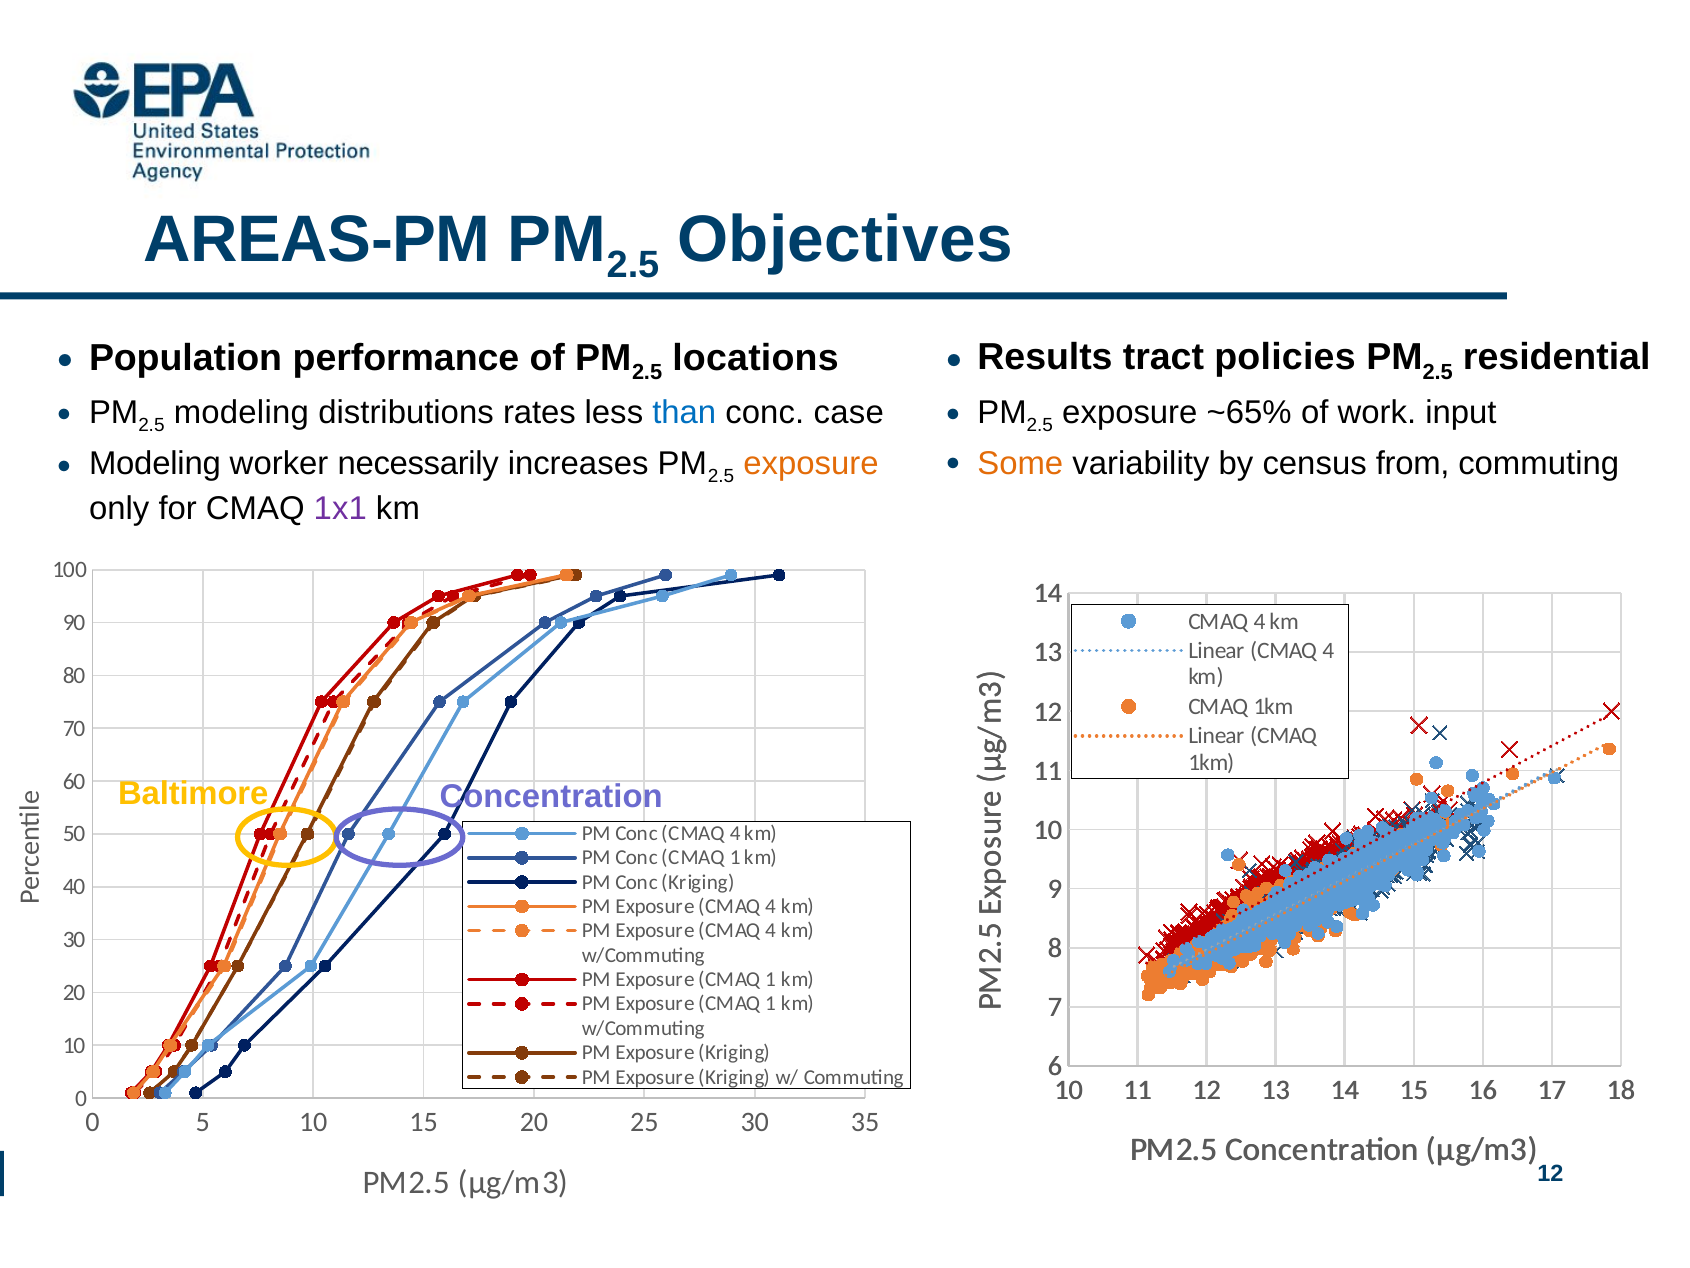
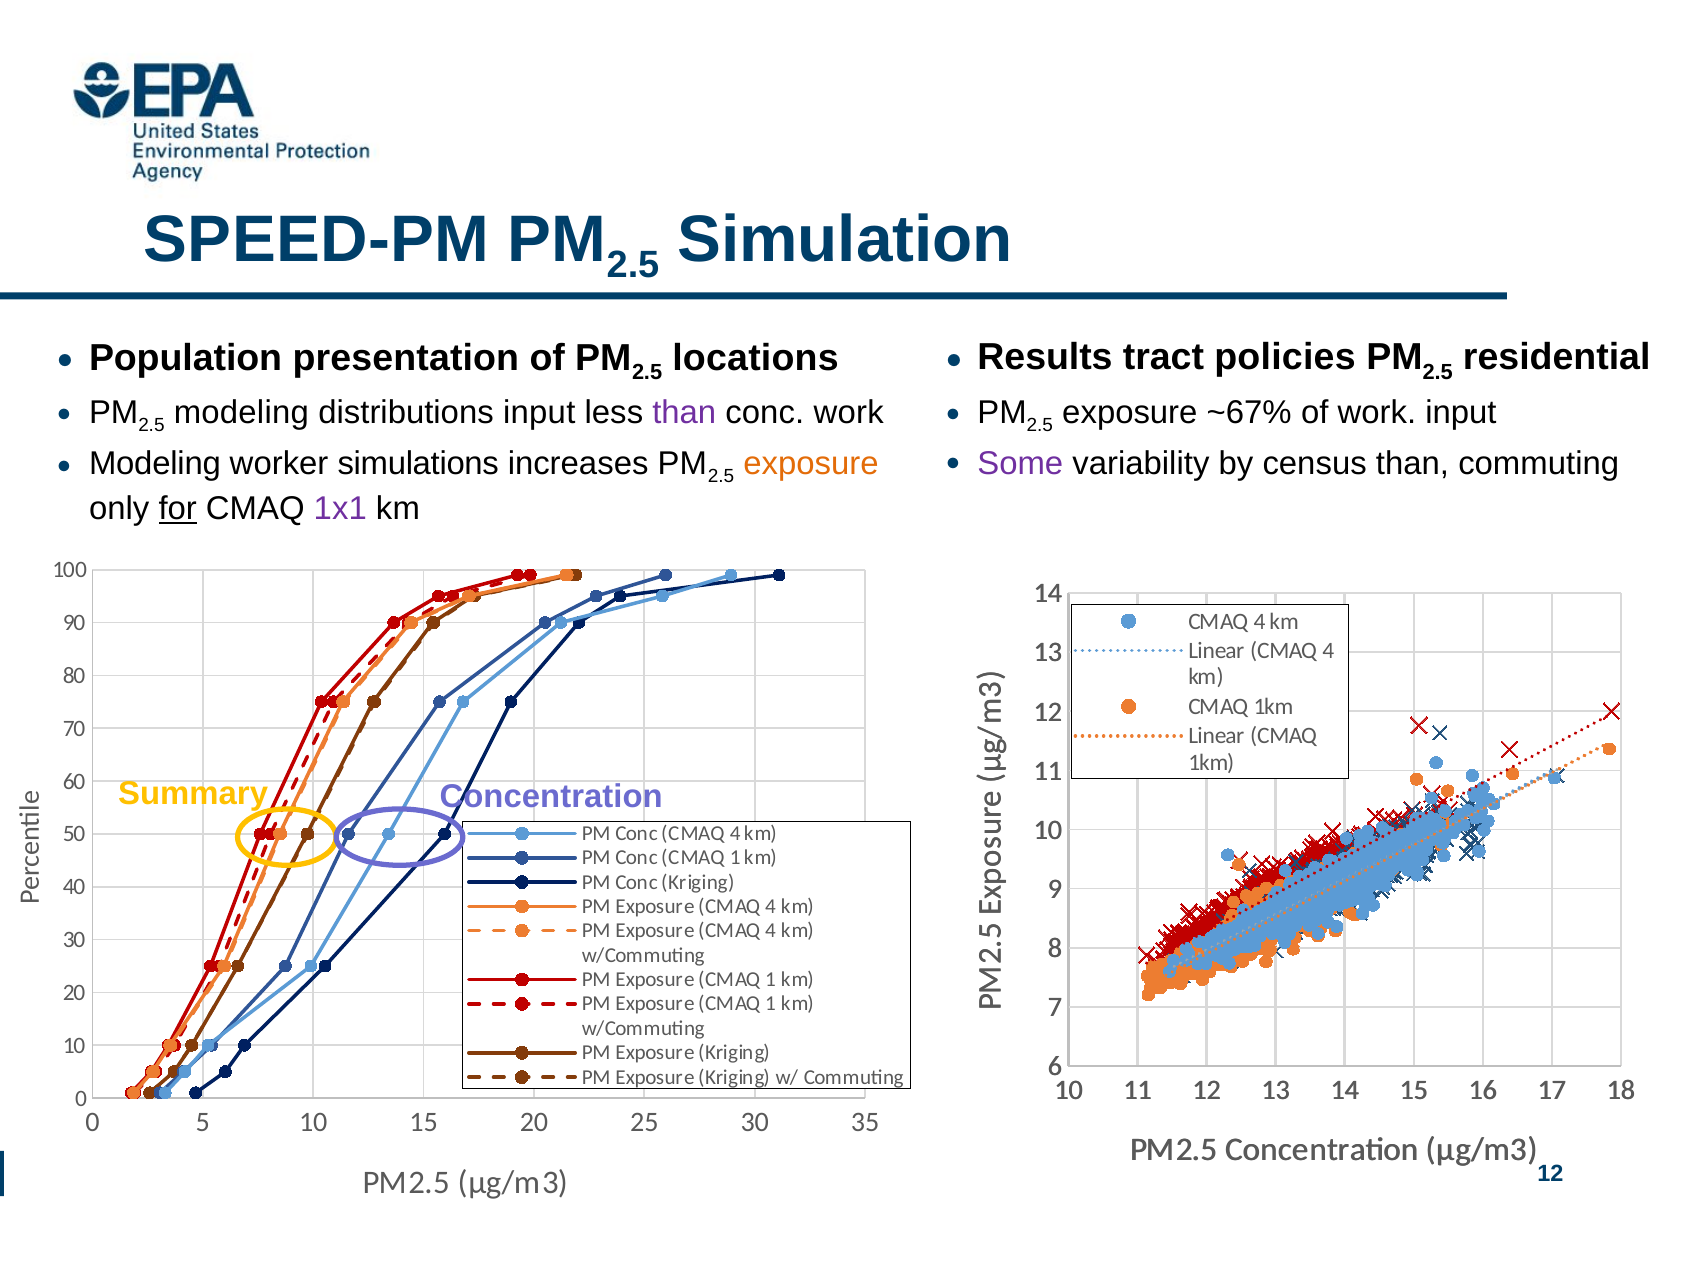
AREAS-PM: AREAS-PM -> SPEED-PM
Objectives: Objectives -> Simulation
performance: performance -> presentation
~65%: ~65% -> ~67%
distributions rates: rates -> input
than at (684, 412) colour: blue -> purple
conc case: case -> work
Some colour: orange -> purple
census from: from -> than
necessarily: necessarily -> simulations
for underline: none -> present
Baltimore: Baltimore -> Summary
